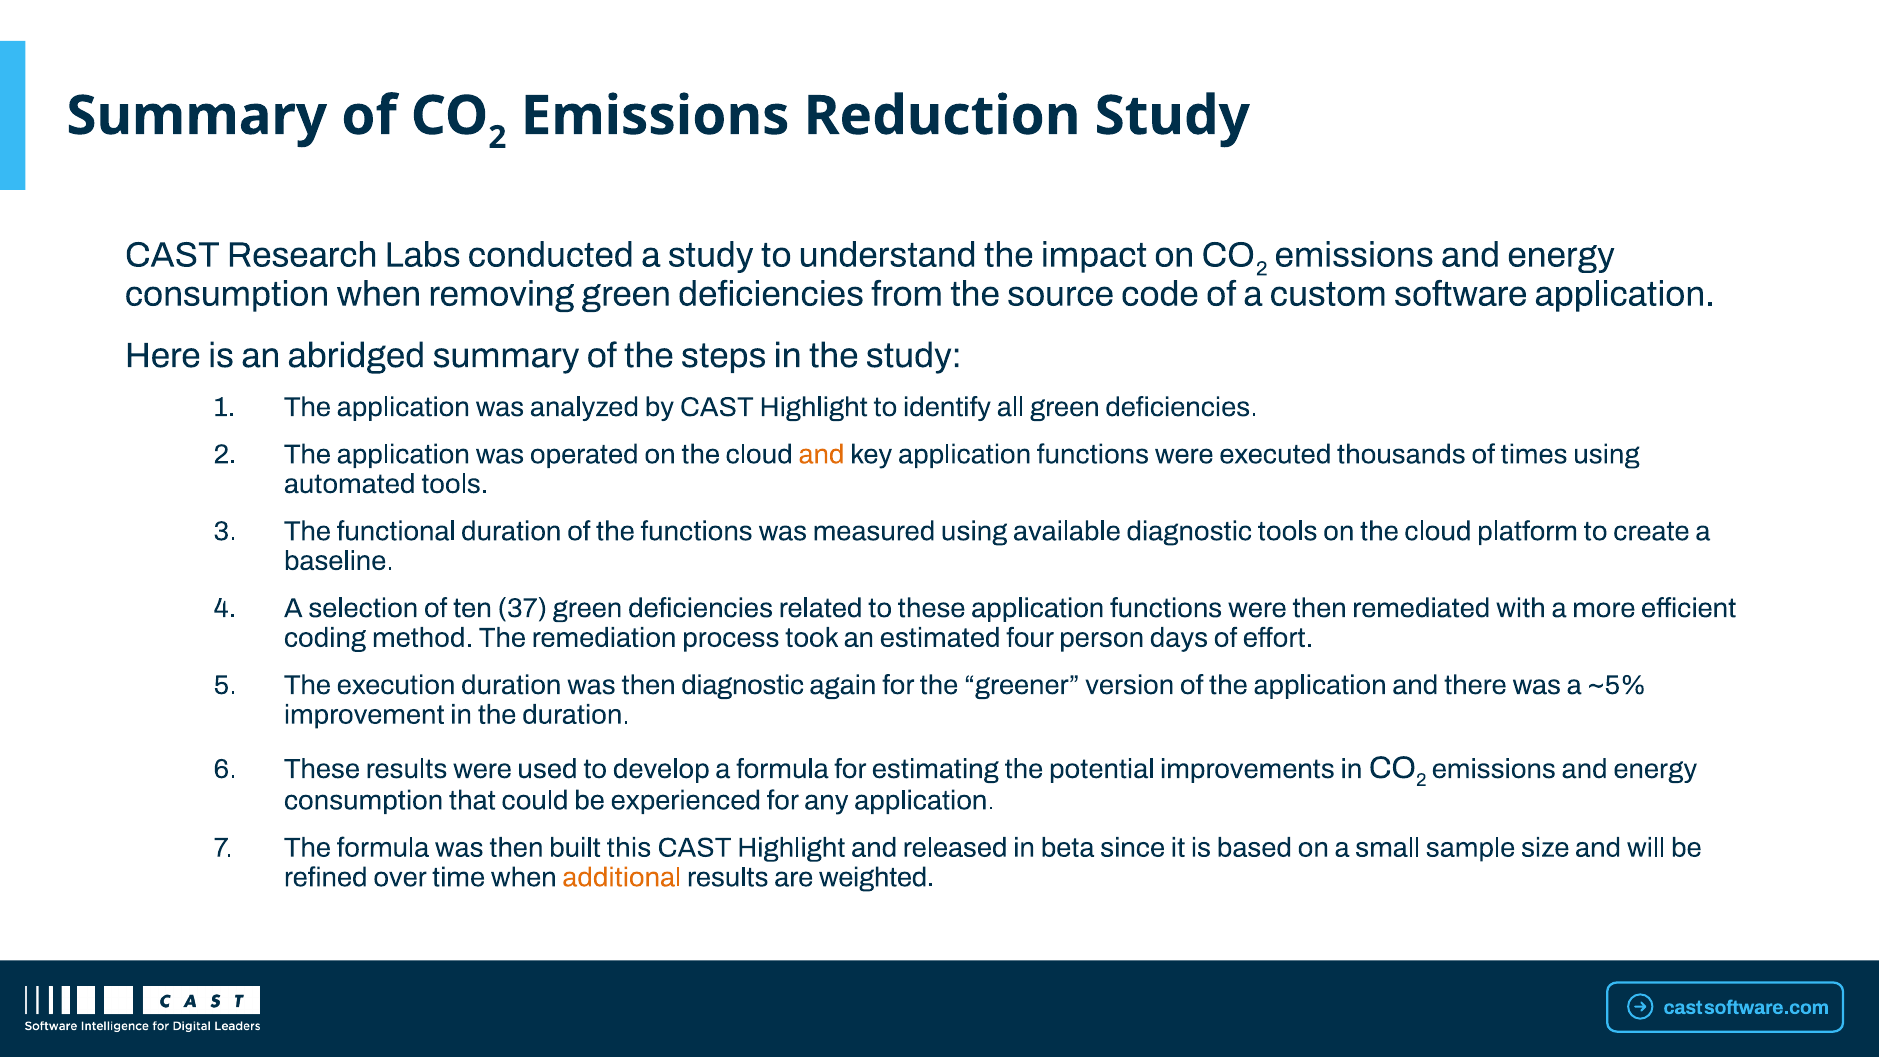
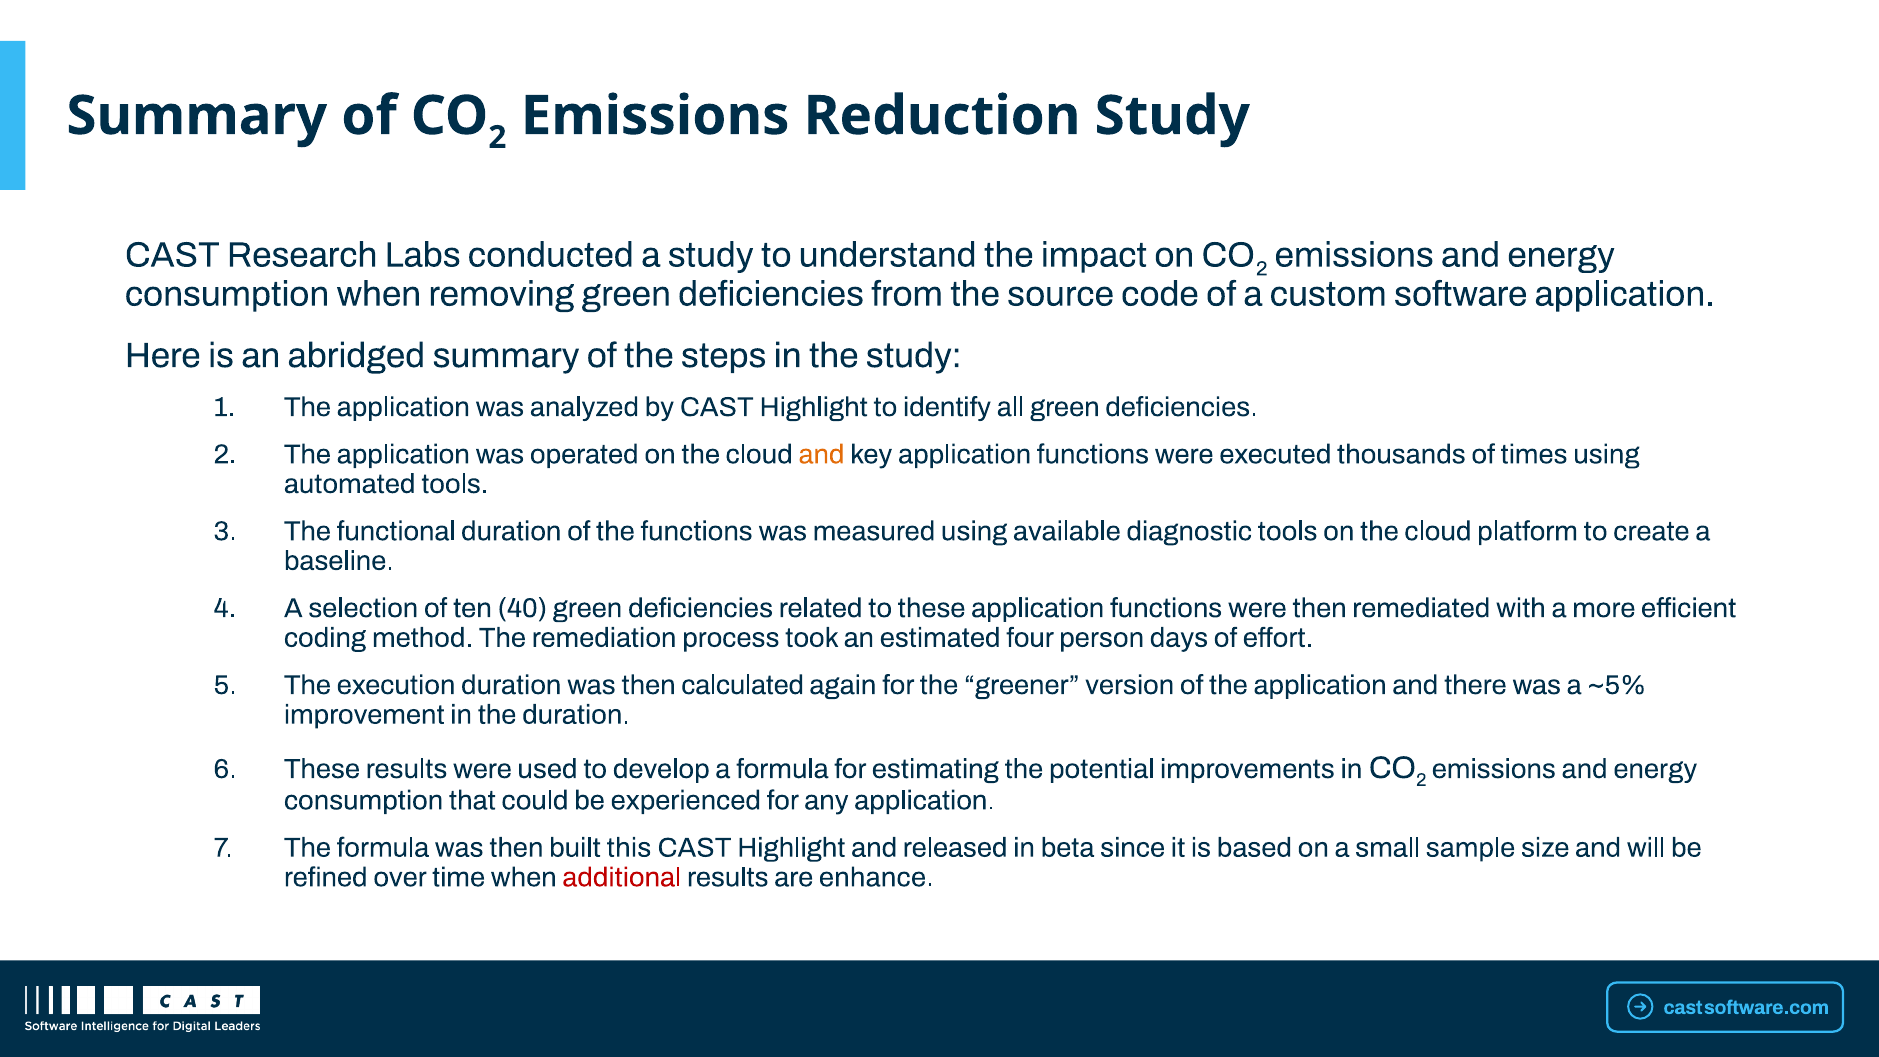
37: 37 -> 40
then diagnostic: diagnostic -> calculated
additional colour: orange -> red
weighted: weighted -> enhance
